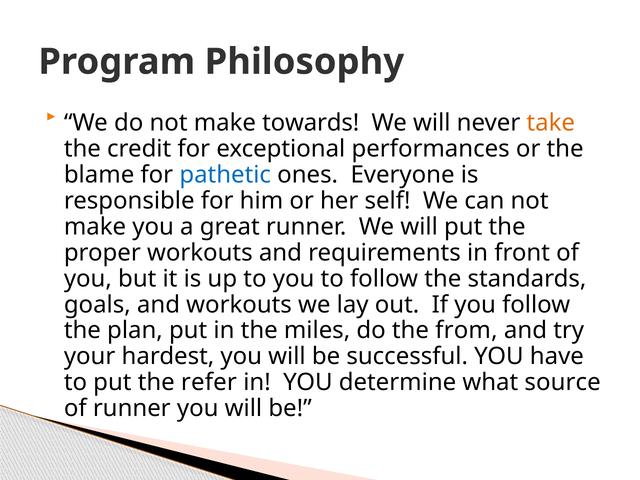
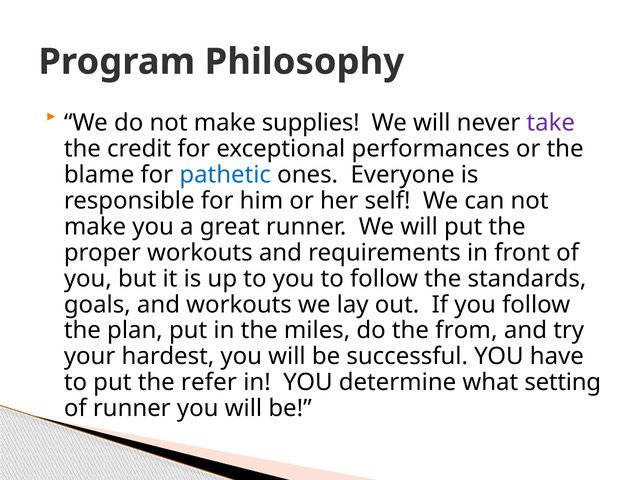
towards: towards -> supplies
take colour: orange -> purple
source: source -> setting
